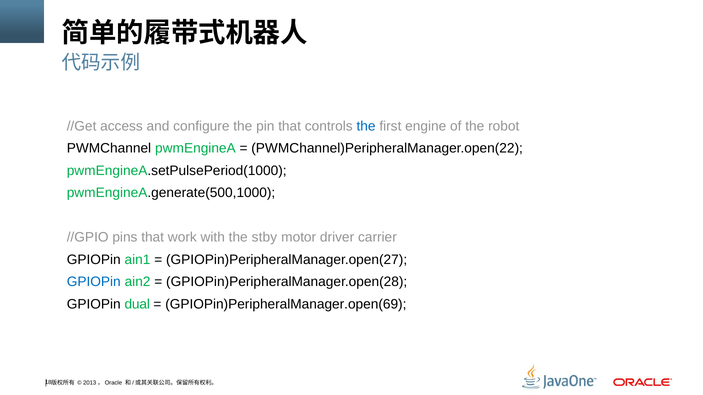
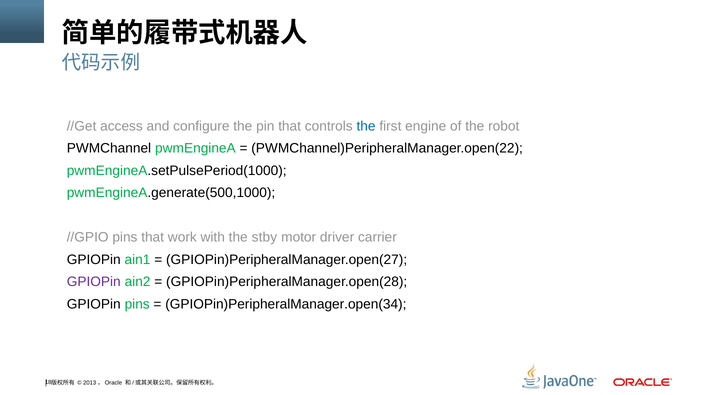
GPIOPin at (94, 282) colour: blue -> purple
GPIOPin dual: dual -> pins
GPIOPin)PeripheralManager.open(69: GPIOPin)PeripheralManager.open(69 -> GPIOPin)PeripheralManager.open(34
